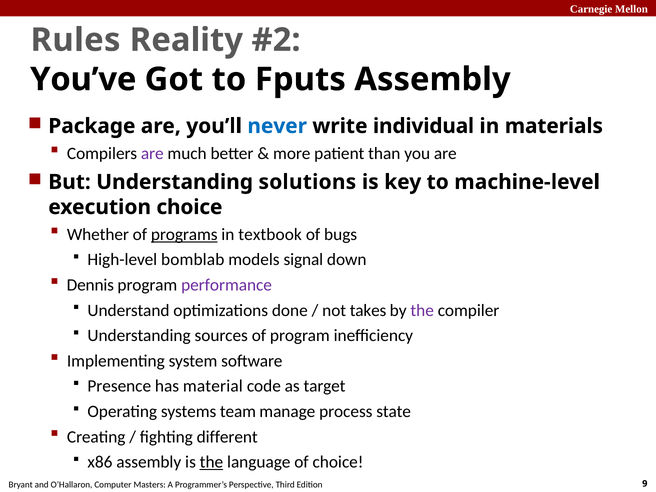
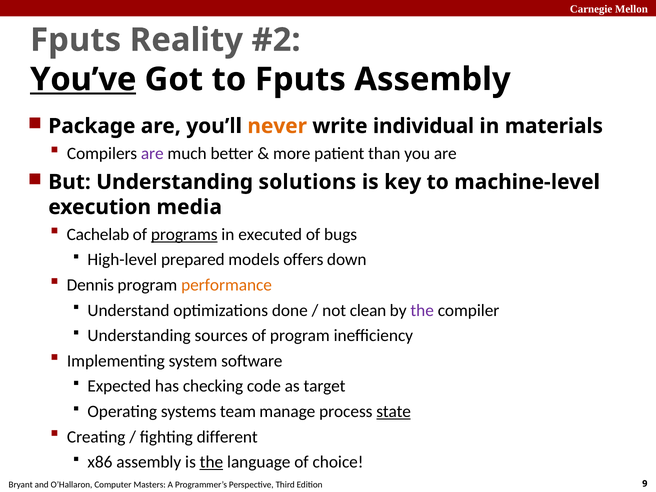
Rules at (75, 40): Rules -> Fputs
You’ve underline: none -> present
never colour: blue -> orange
execution choice: choice -> media
Whether: Whether -> Cachelab
textbook: textbook -> executed
bomblab: bomblab -> prepared
signal: signal -> offers
performance colour: purple -> orange
takes: takes -> clean
Presence: Presence -> Expected
material: material -> checking
state underline: none -> present
